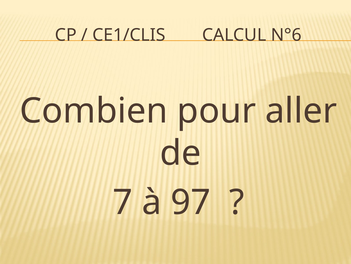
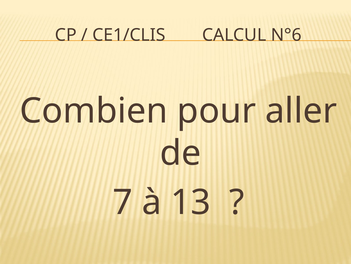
97: 97 -> 13
